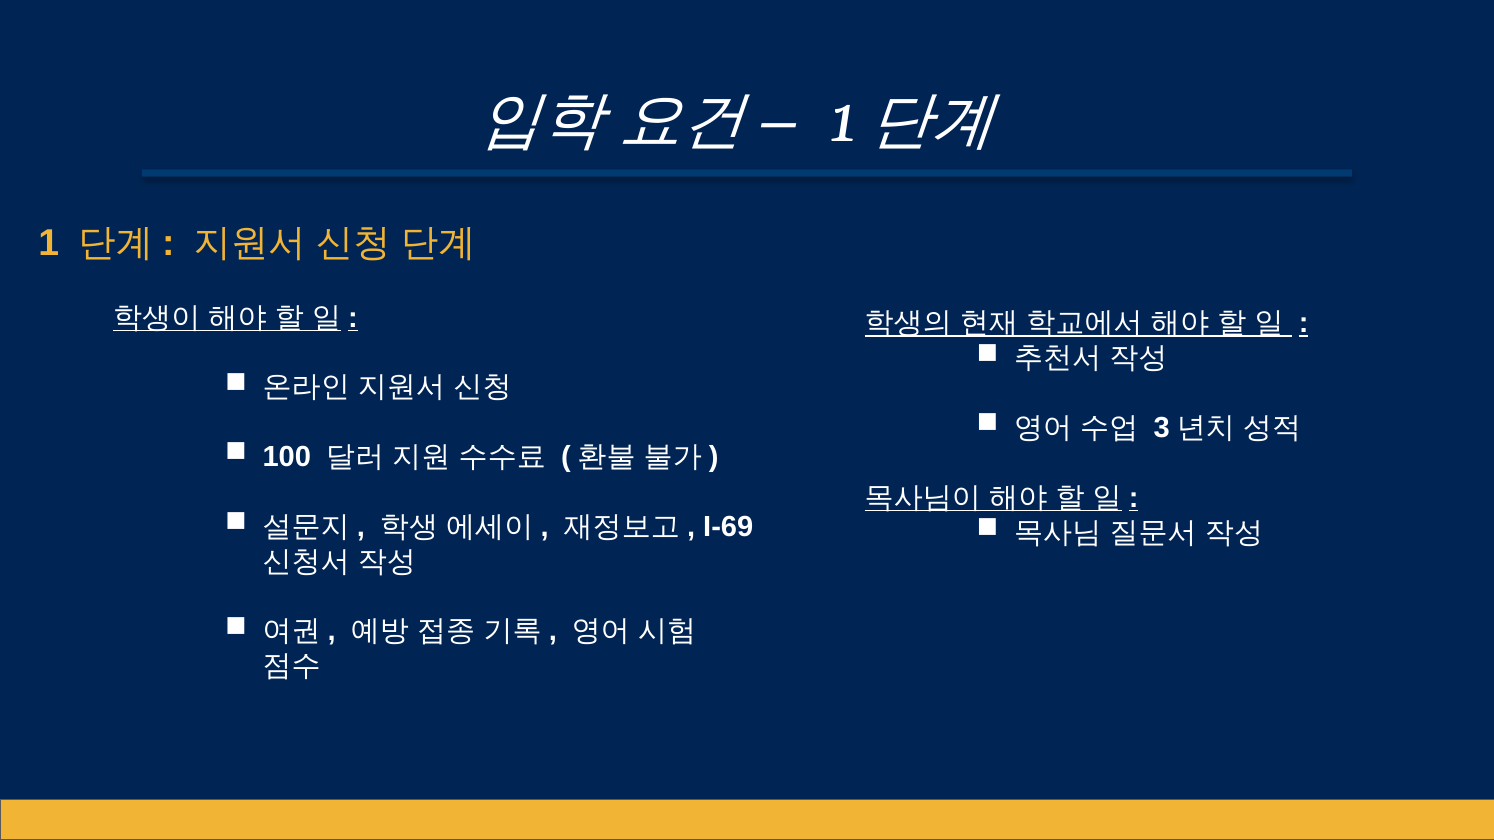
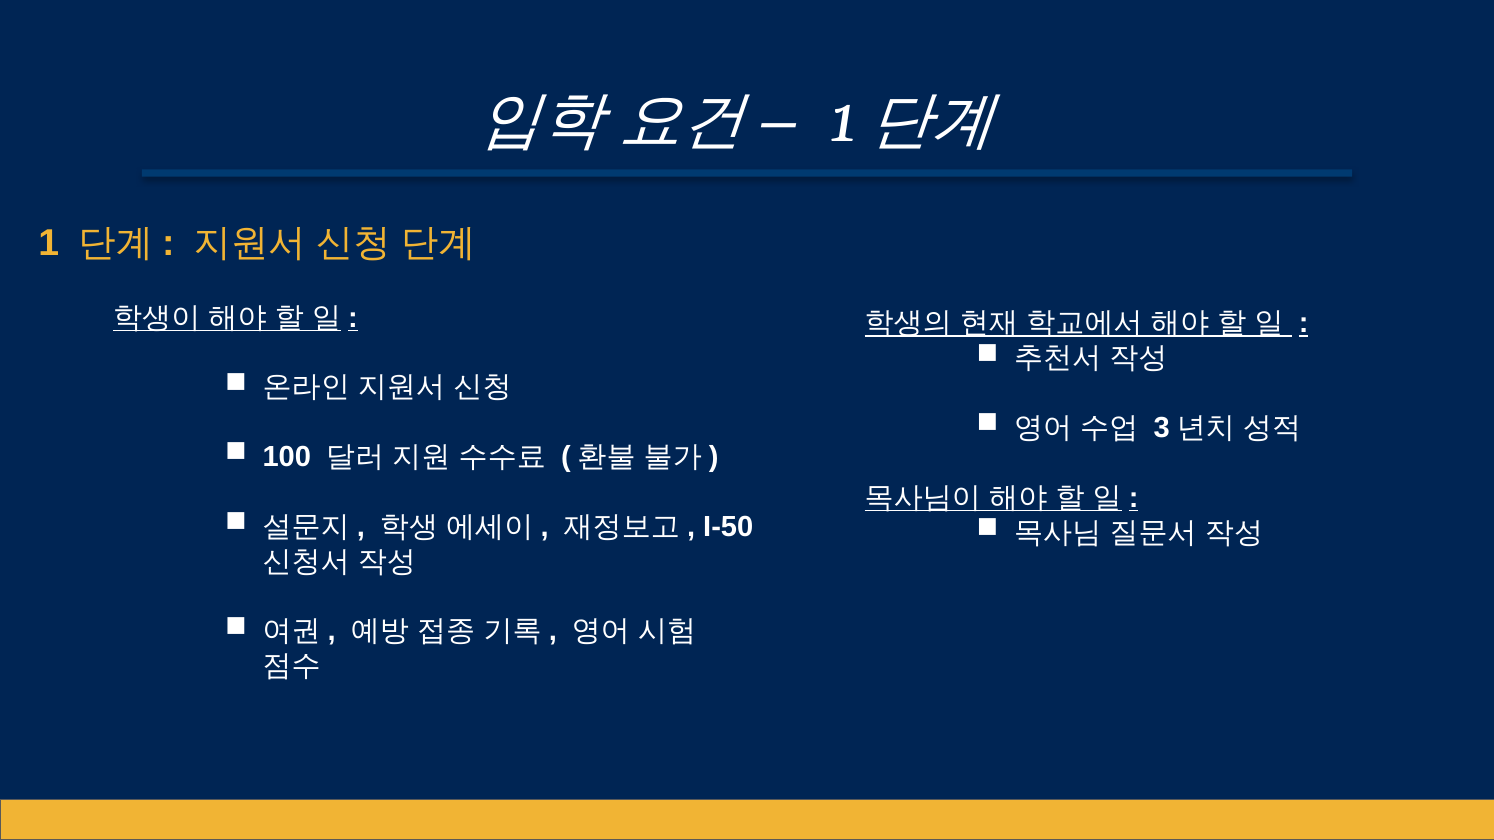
I-69: I-69 -> I-50
